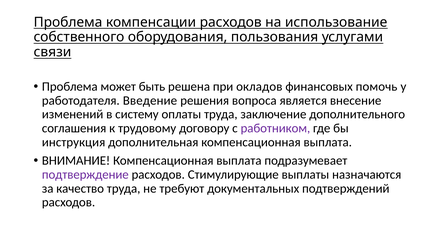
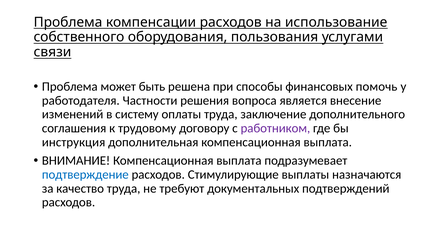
окладов: окладов -> способы
Введение: Введение -> Частности
подтверждение colour: purple -> blue
